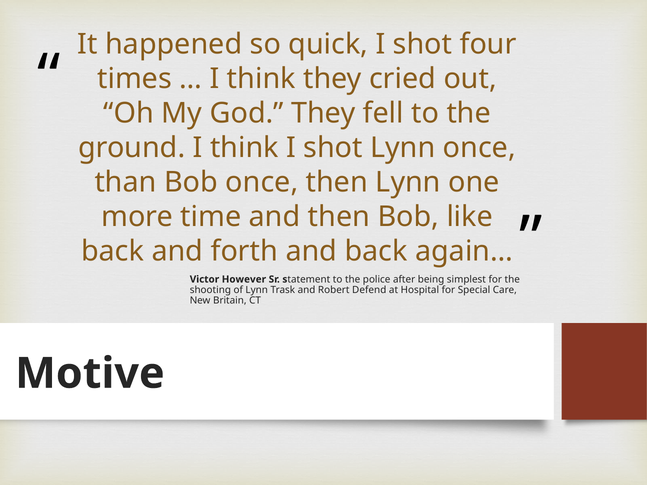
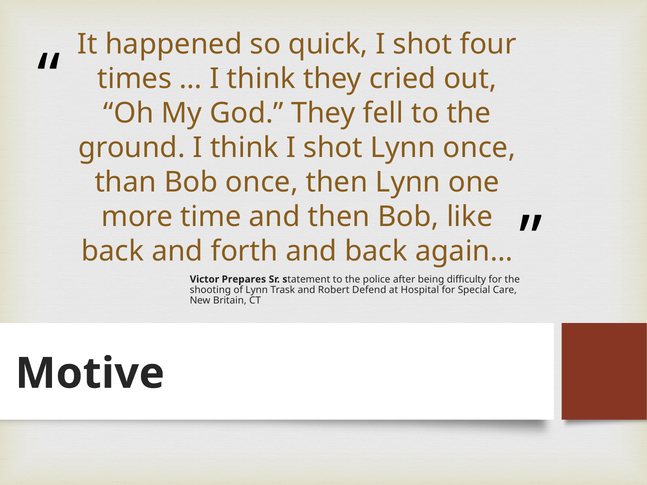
However: However -> Prepares
simplest: simplest -> difficulty
